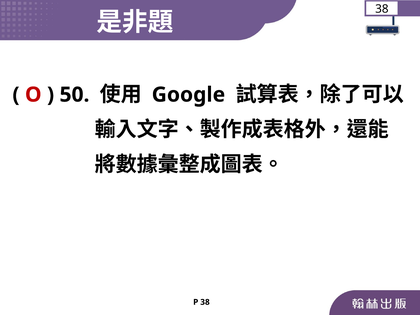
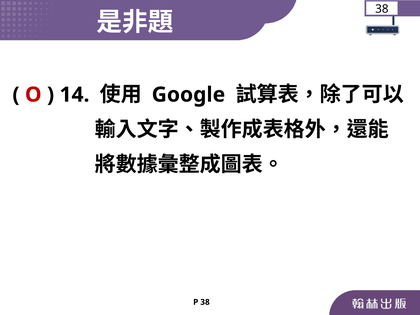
50: 50 -> 14
